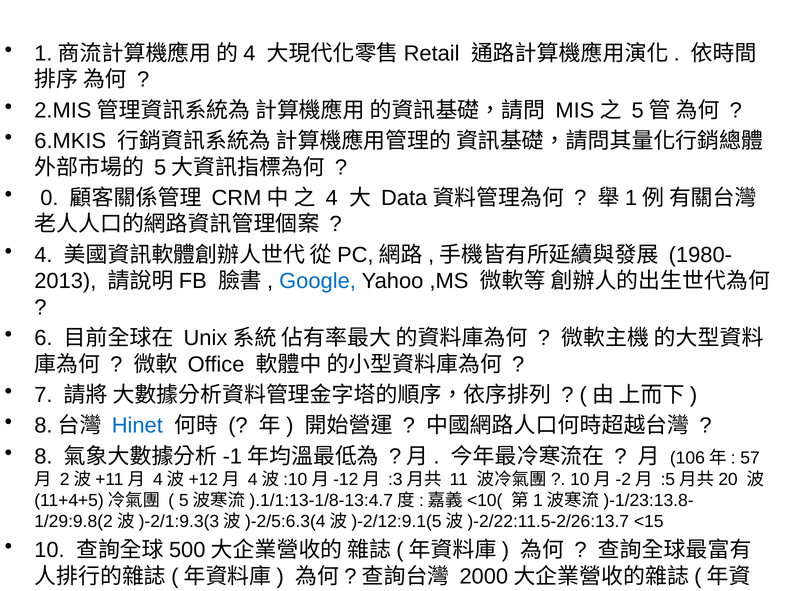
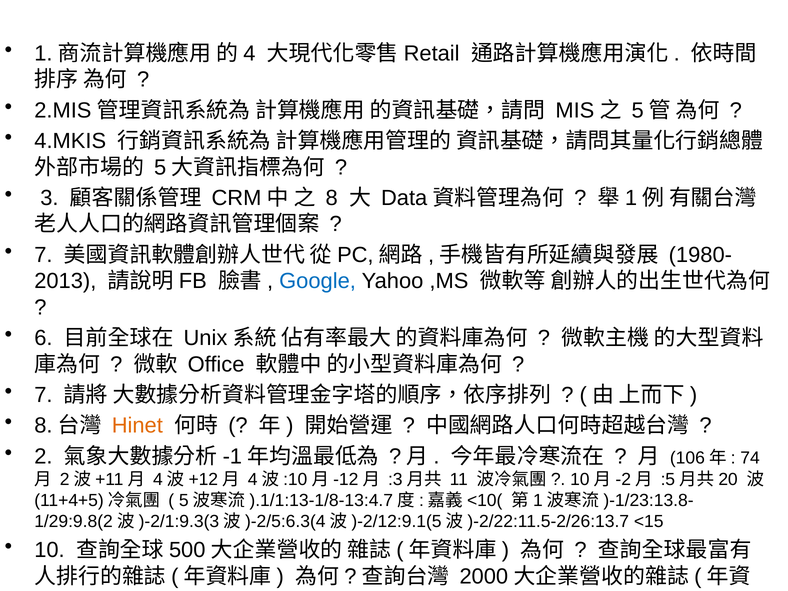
6.MKIS: 6.MKIS -> 4.MKIS
0: 0 -> 3
4 at (332, 198): 4 -> 8
4 at (43, 255): 4 -> 7
Hinet colour: blue -> orange
8: 8 -> 2
57: 57 -> 74
